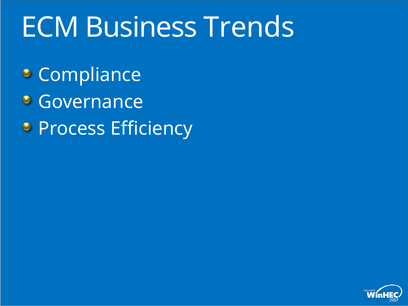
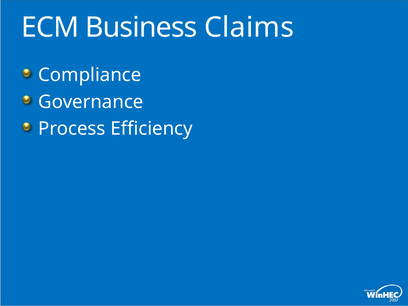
Trends: Trends -> Claims
